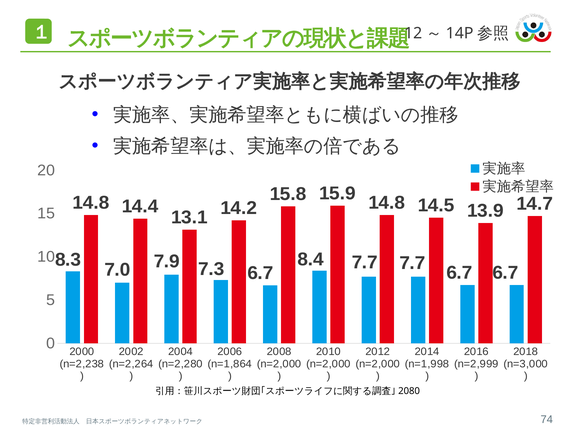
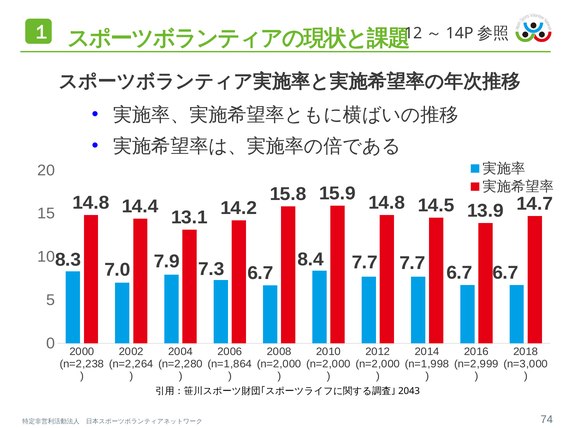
2080: 2080 -> 2043
